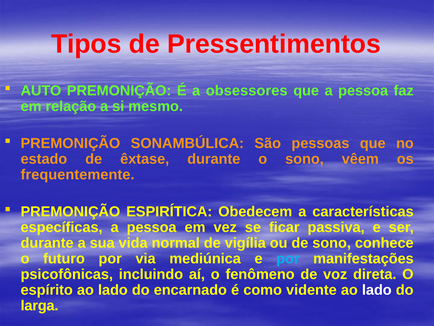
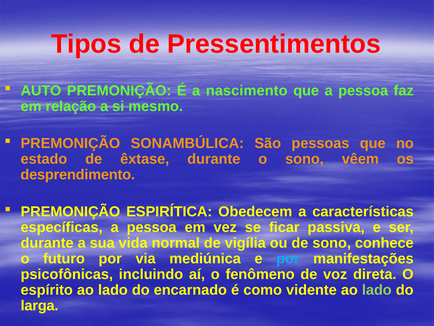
obsessores: obsessores -> nascimento
frequentemente: frequentemente -> desprendimento
lado at (377, 290) colour: white -> light green
